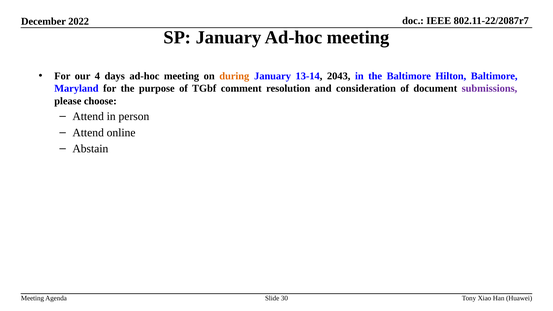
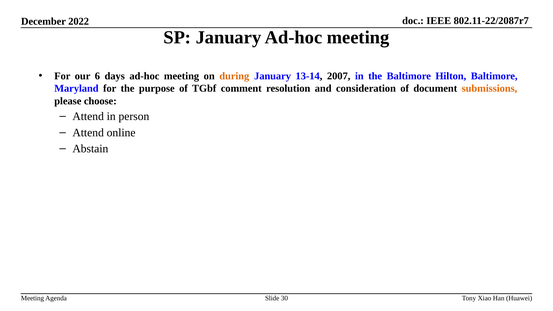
4: 4 -> 6
2043: 2043 -> 2007
submissions colour: purple -> orange
